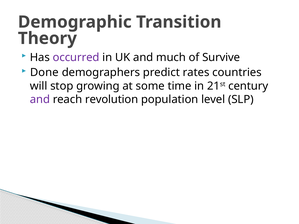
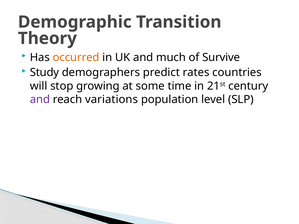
occurred colour: purple -> orange
Done: Done -> Study
revolution: revolution -> variations
